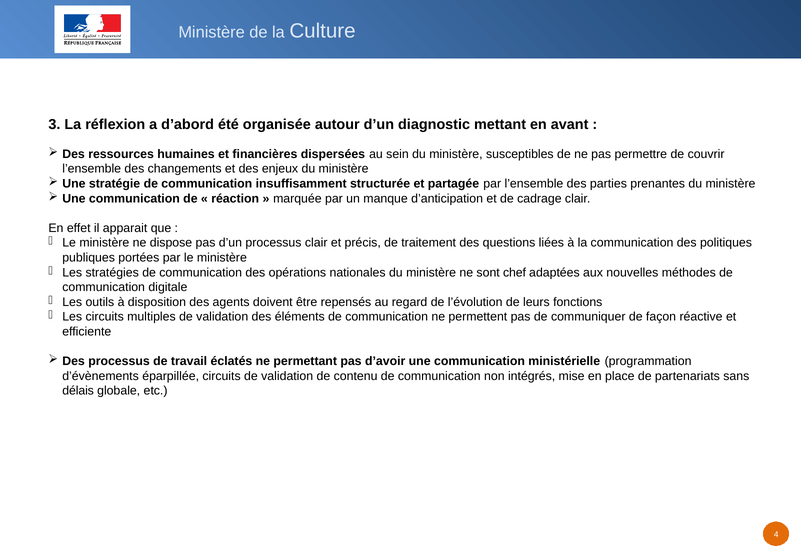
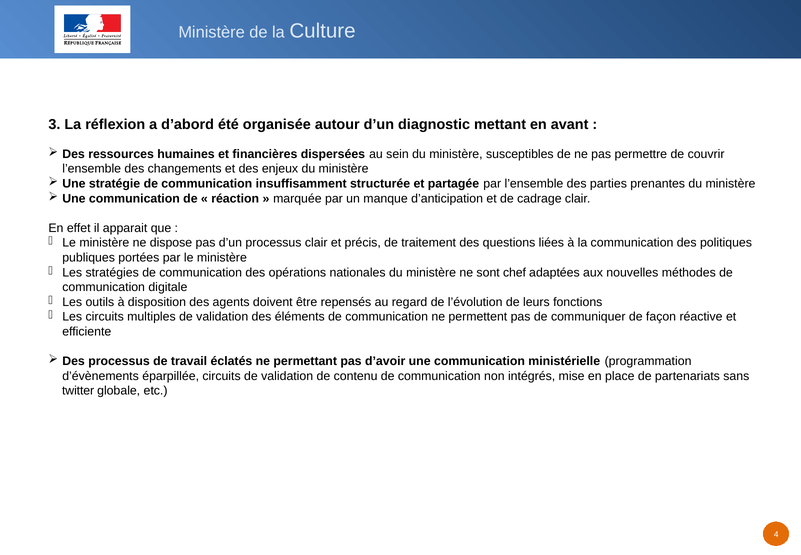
délais: délais -> twitter
